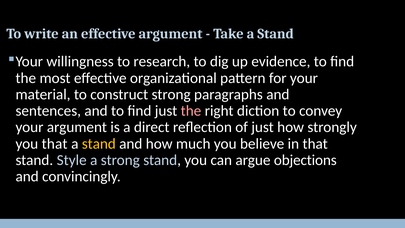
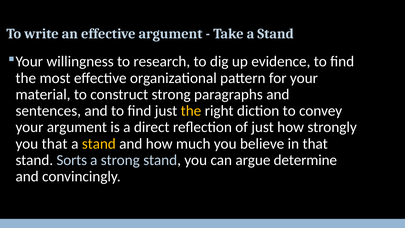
the at (191, 111) colour: pink -> yellow
Style: Style -> Sorts
objections: objections -> determine
